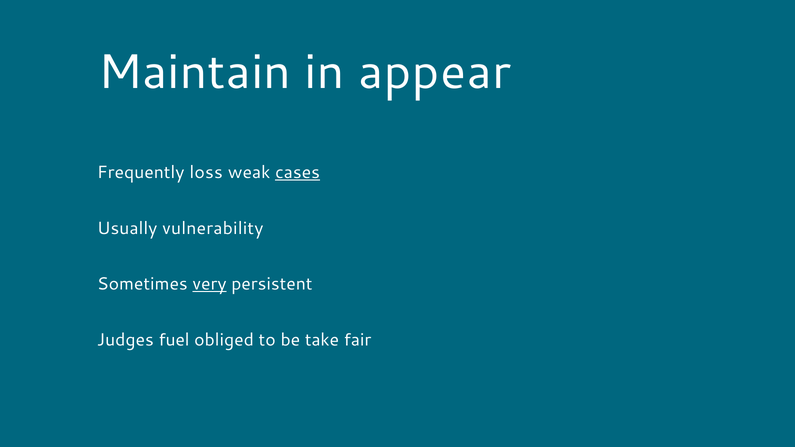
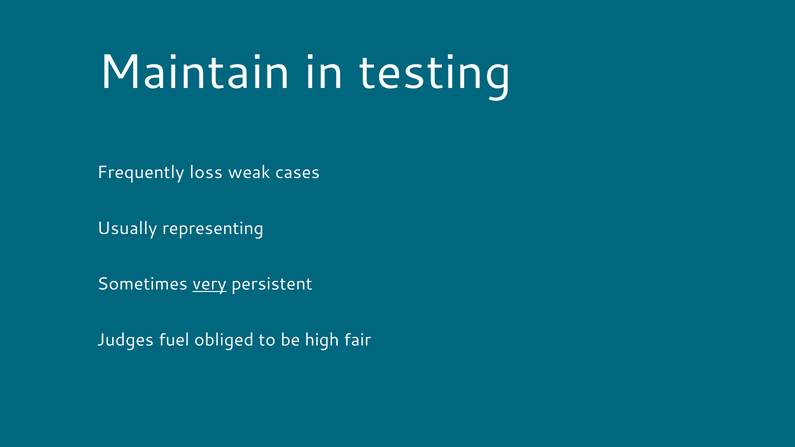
appear: appear -> testing
cases underline: present -> none
vulnerability: vulnerability -> representing
take: take -> high
